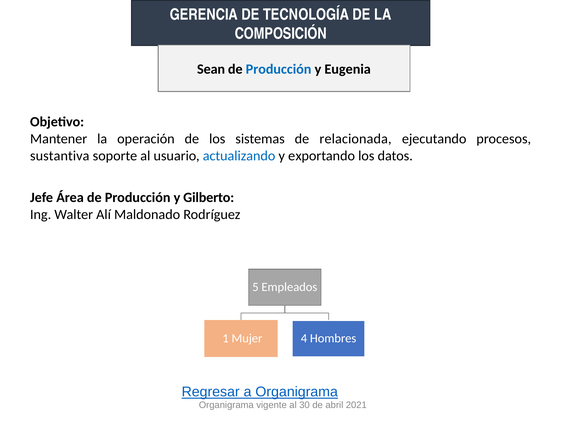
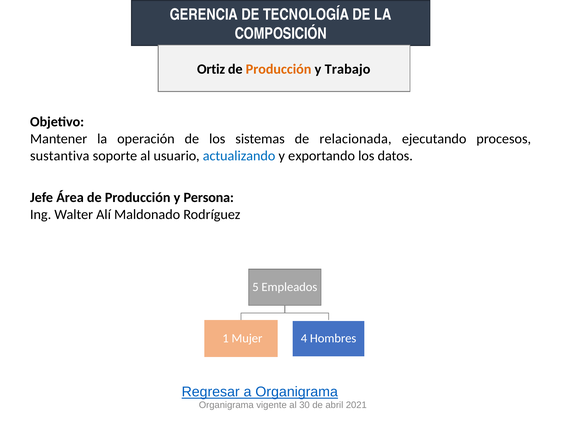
Sean: Sean -> Ortiz
Producción at (279, 69) colour: blue -> orange
Eugenia: Eugenia -> Trabajo
Gilberto: Gilberto -> Persona
